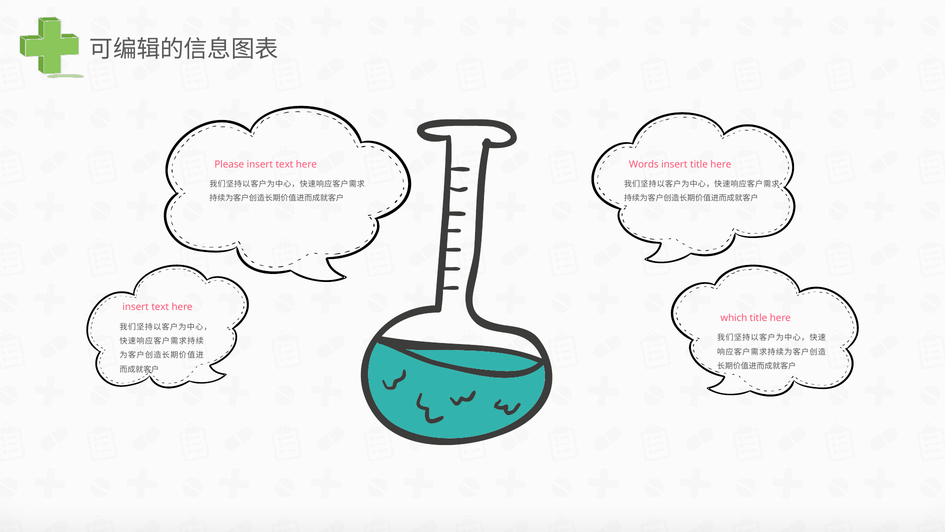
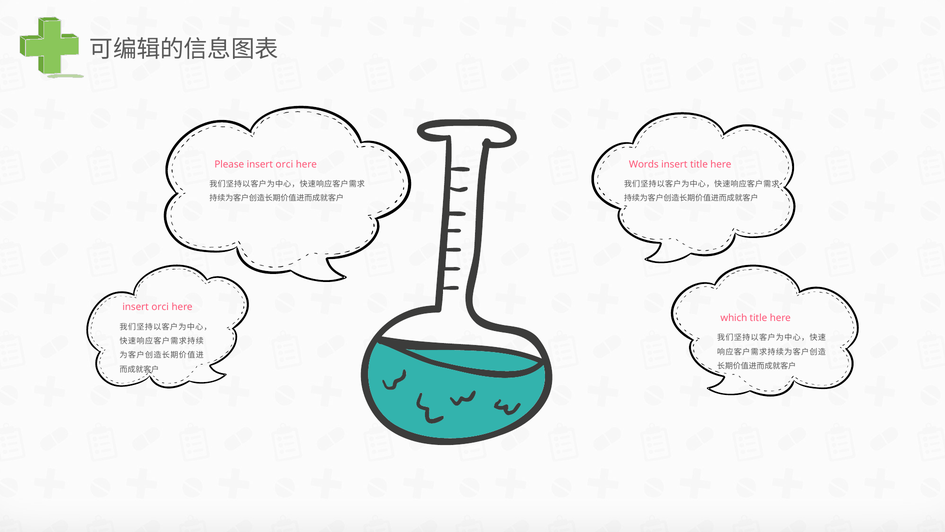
Please insert text: text -> orci
text at (160, 307): text -> orci
